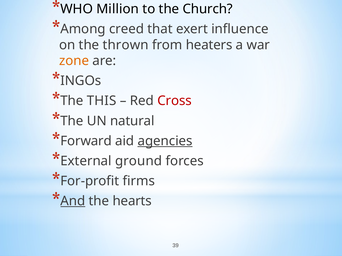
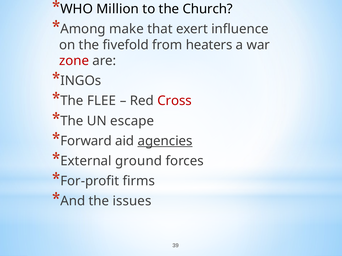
creed: creed -> make
thrown: thrown -> fivefold
zone colour: orange -> red
THIS: THIS -> FLEE
natural: natural -> escape
And underline: present -> none
hearts: hearts -> issues
